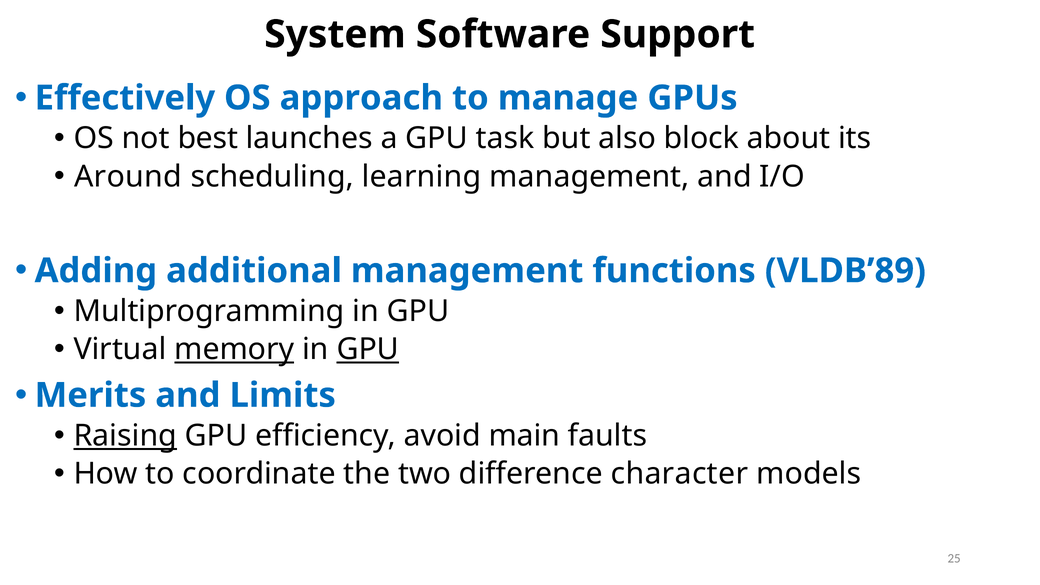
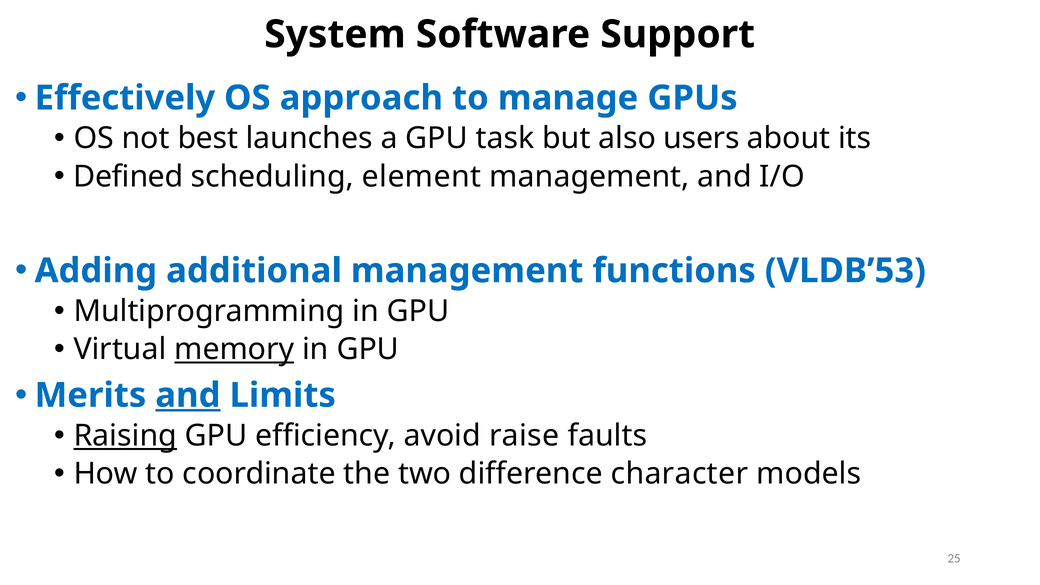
block: block -> users
Around: Around -> Defined
learning: learning -> element
VLDB’89: VLDB’89 -> VLDB’53
GPU at (368, 349) underline: present -> none
and at (188, 395) underline: none -> present
main: main -> raise
